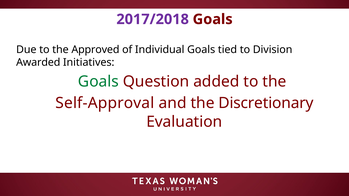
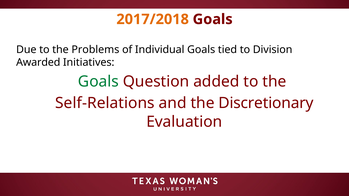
2017/2018 colour: purple -> orange
Approved: Approved -> Problems
Self-Approval: Self-Approval -> Self-Relations
